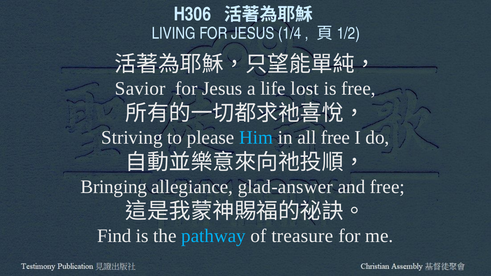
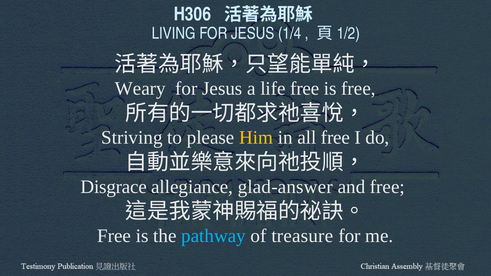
Savior: Savior -> Weary
life lost: lost -> free
Him colour: light blue -> yellow
Bringing: Bringing -> Disgrace
Find at (114, 236): Find -> Free
